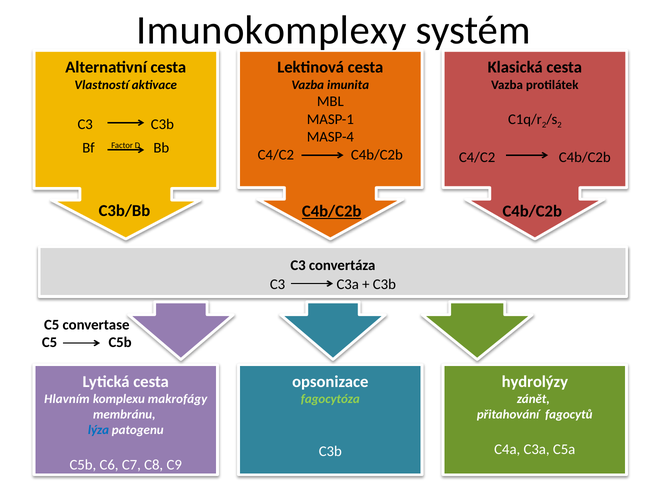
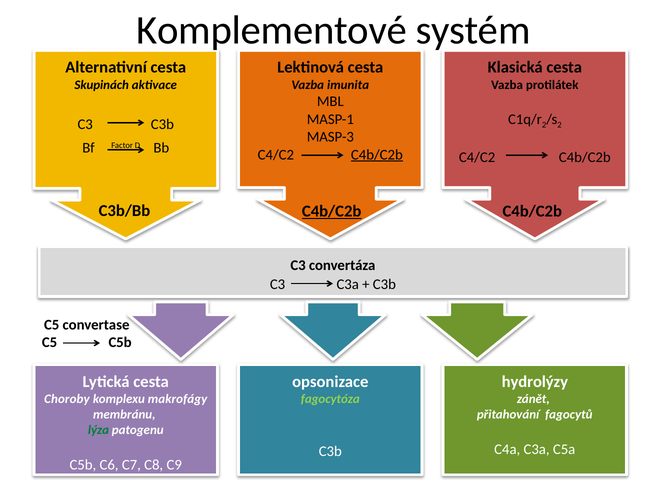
Imunokomplexy: Imunokomplexy -> Komplementové
Vlastností: Vlastností -> Skupinách
MASP-4: MASP-4 -> MASP-3
C4b/C2b at (377, 155) underline: none -> present
Hlavním: Hlavním -> Choroby
lýza colour: blue -> green
